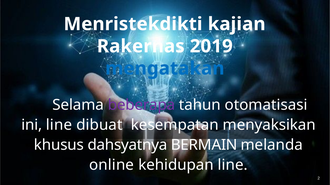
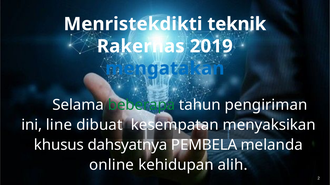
kajian: kajian -> teknik
beberapa colour: purple -> green
otomatisasi: otomatisasi -> pengiriman
BERMAIN: BERMAIN -> PEMBELA
kehidupan line: line -> alih
